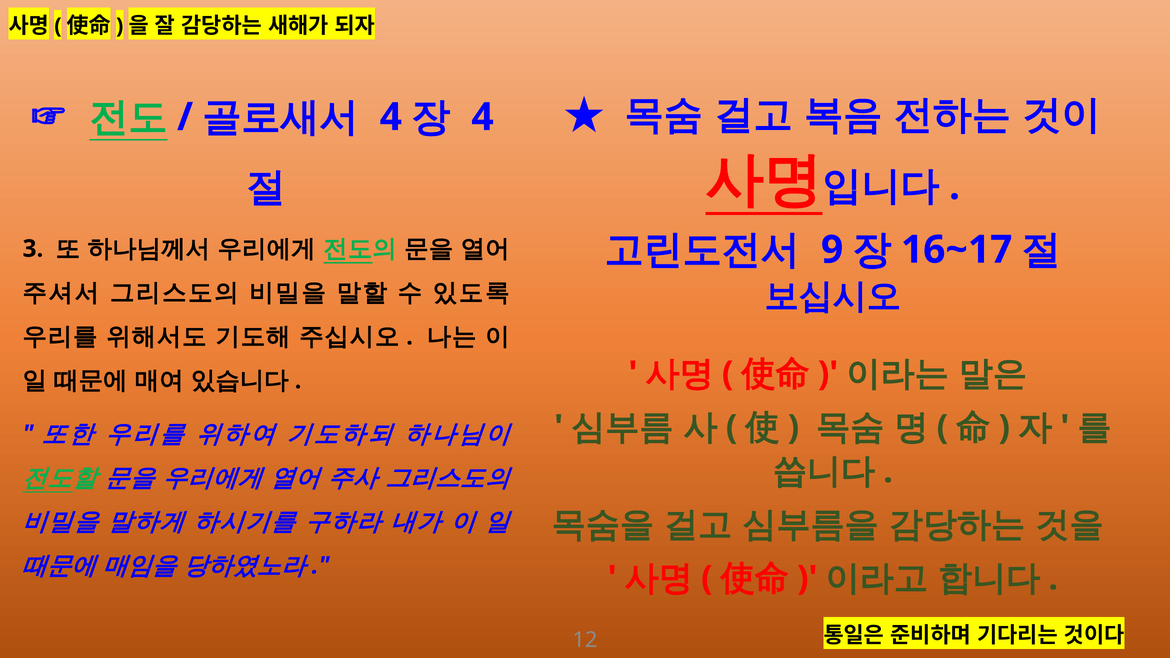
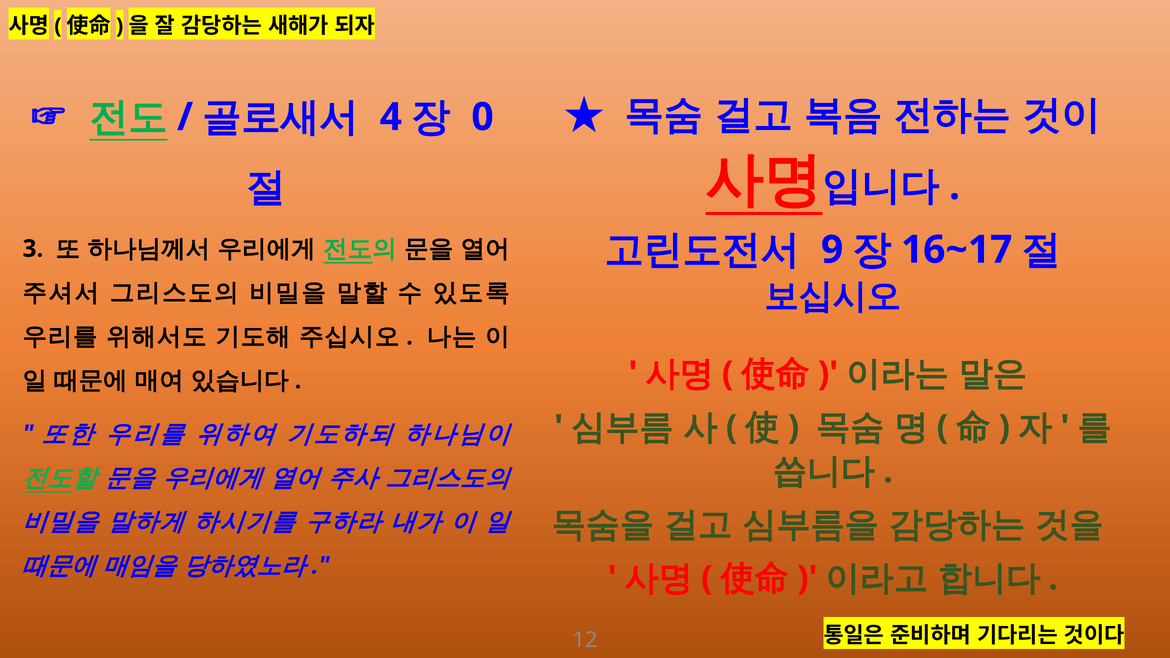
4 at (483, 117): 4 -> 0
